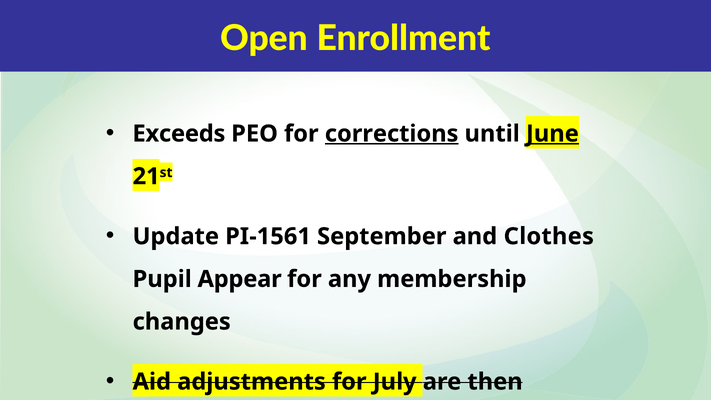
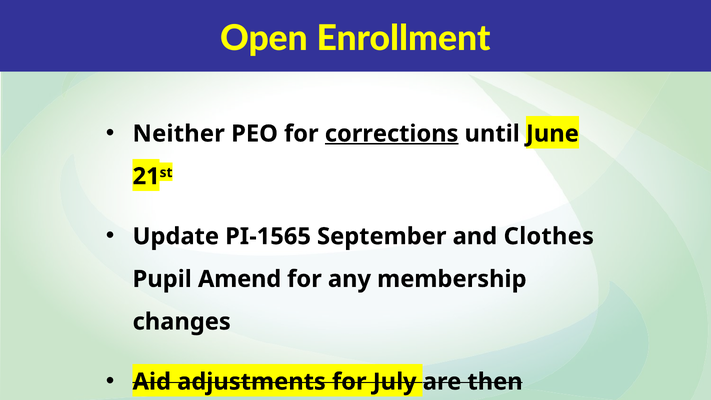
Exceeds: Exceeds -> Neither
June underline: present -> none
PI-1561: PI-1561 -> PI-1565
Appear: Appear -> Amend
